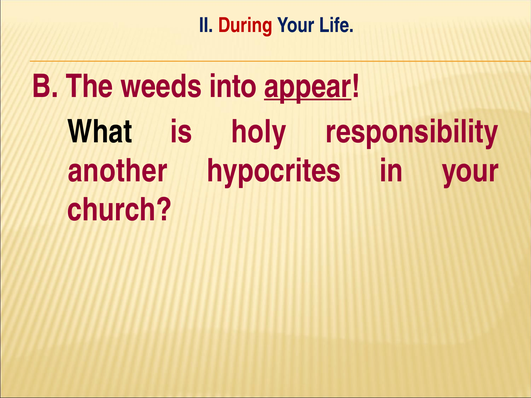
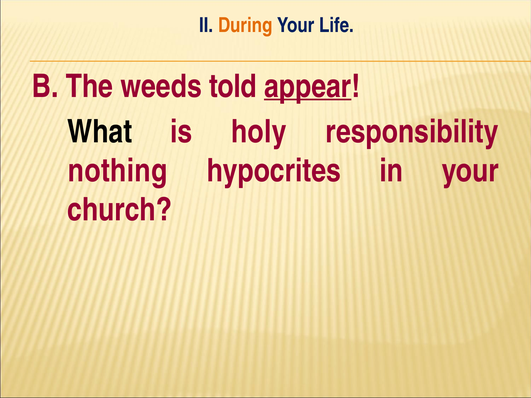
During colour: red -> orange
into: into -> told
another: another -> nothing
